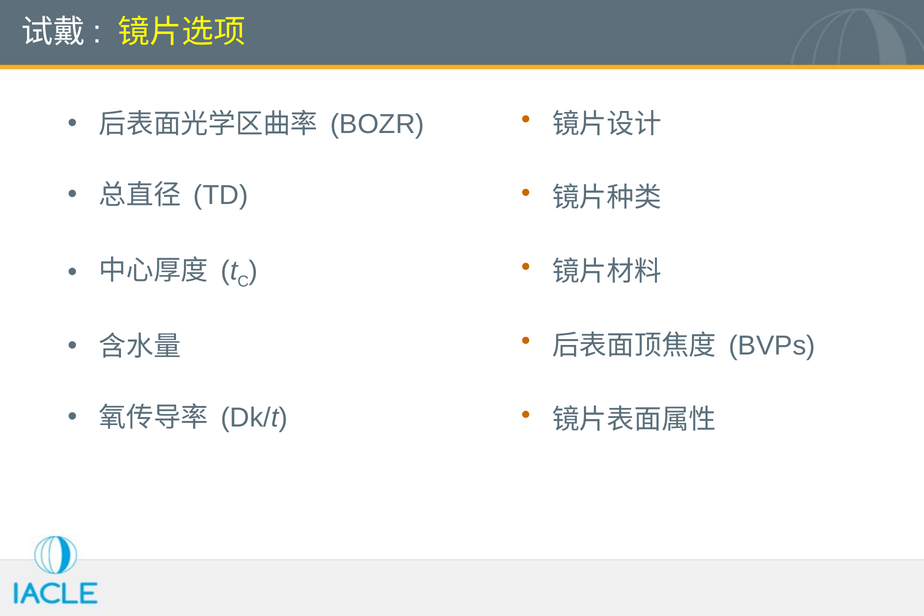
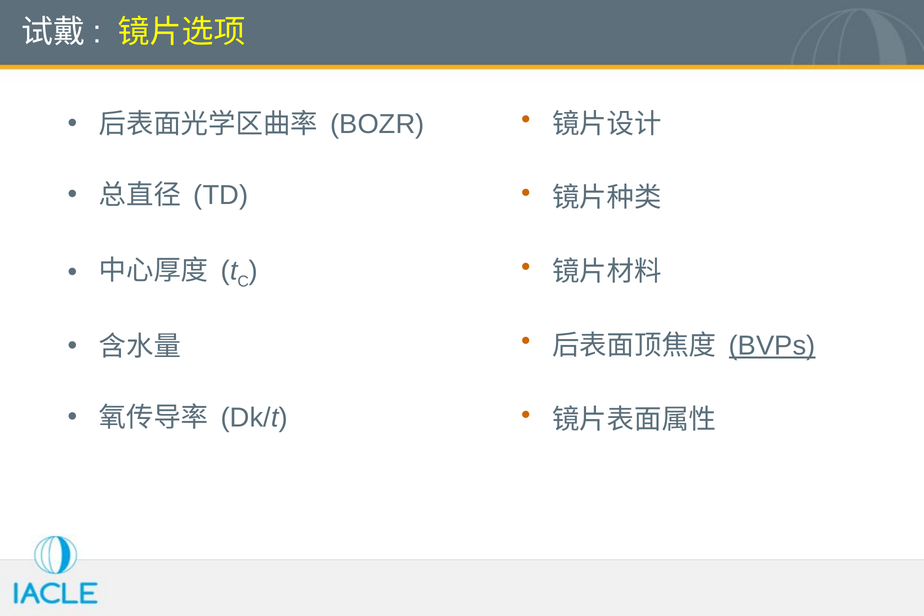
BVPs underline: none -> present
